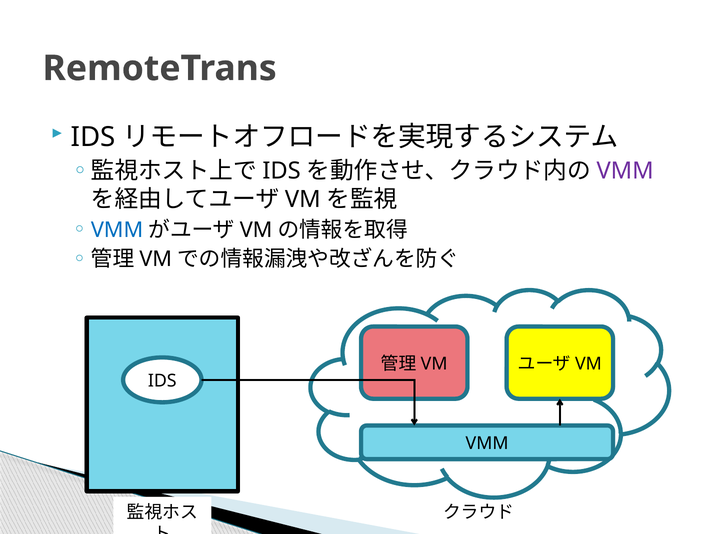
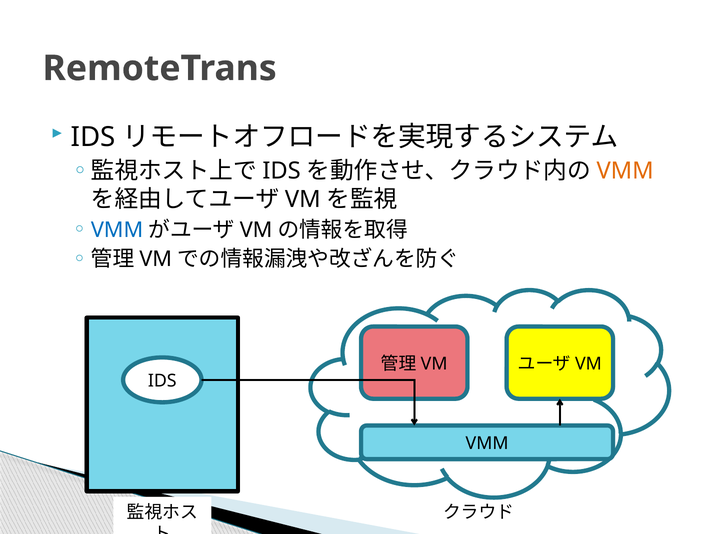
VMM at (625, 171) colour: purple -> orange
